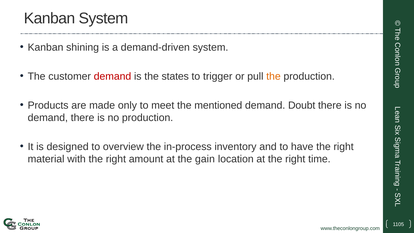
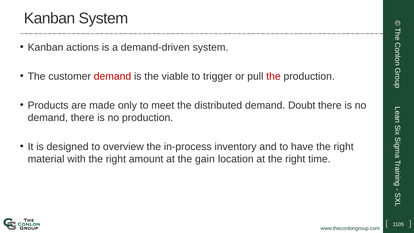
shining: shining -> actions
states: states -> viable
the at (273, 76) colour: orange -> red
mentioned: mentioned -> distributed
